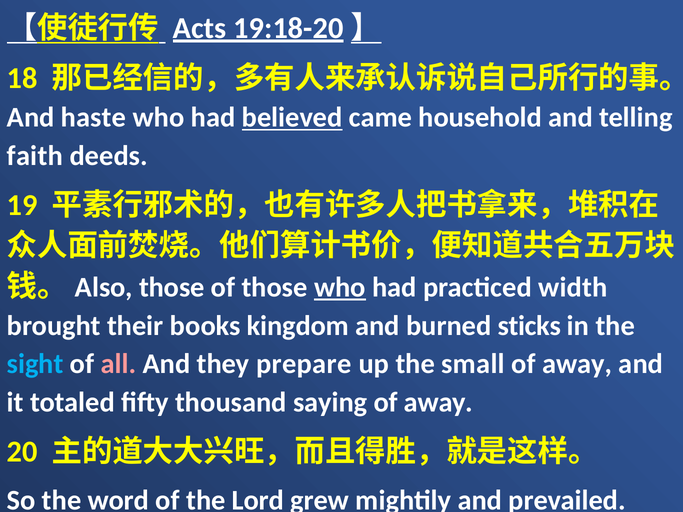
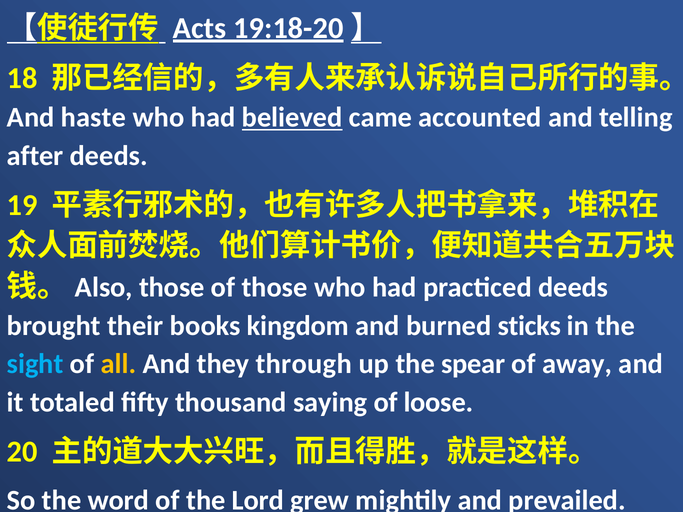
household: household -> accounted
faith: faith -> after
who at (340, 287) underline: present -> none
practiced width: width -> deeds
all colour: pink -> yellow
prepare: prepare -> through
small: small -> spear
away at (438, 402): away -> loose
